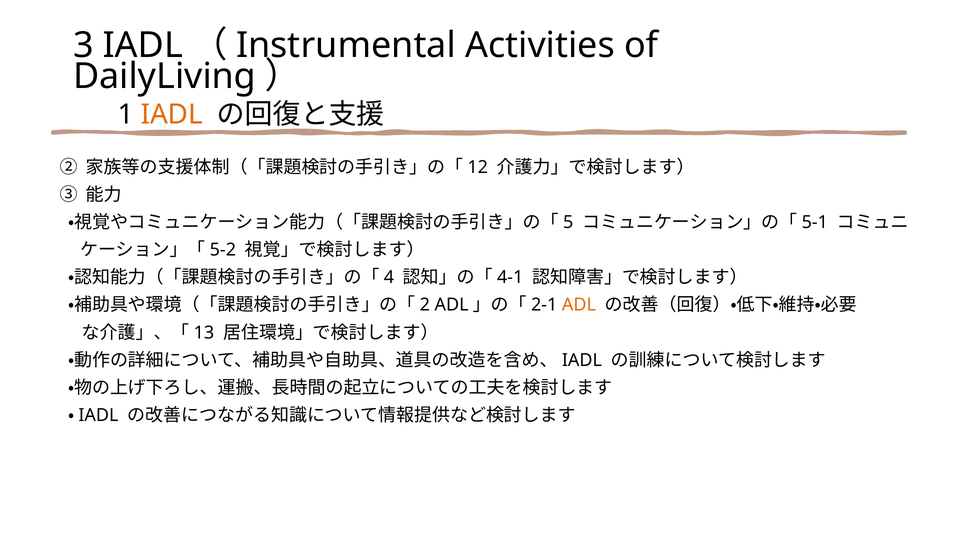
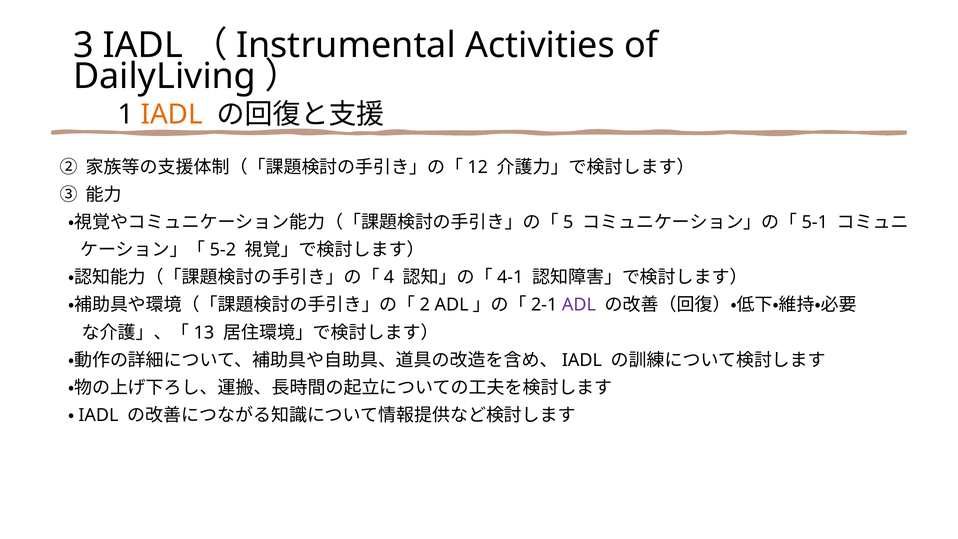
ADL colour: orange -> purple
